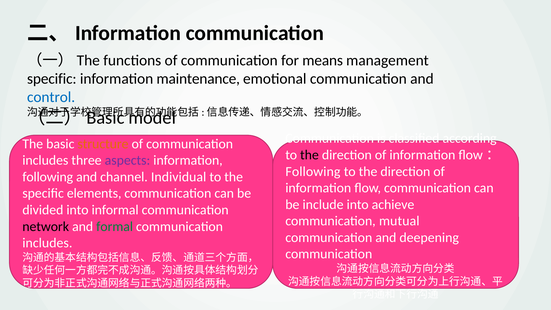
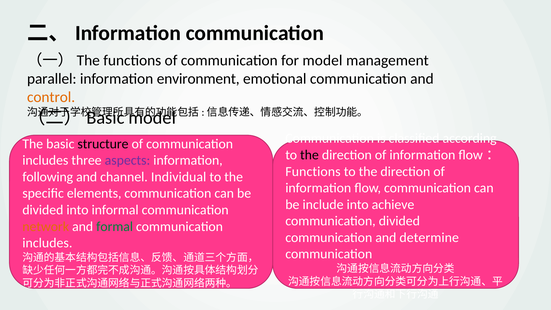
for means: means -> model
specific at (52, 79): specific -> parallel
maintenance: maintenance -> environment
control colour: blue -> orange
structure colour: orange -> black
Following at (313, 171): Following -> Functions
communication mutual: mutual -> divided
network colour: black -> orange
deepening: deepening -> determine
